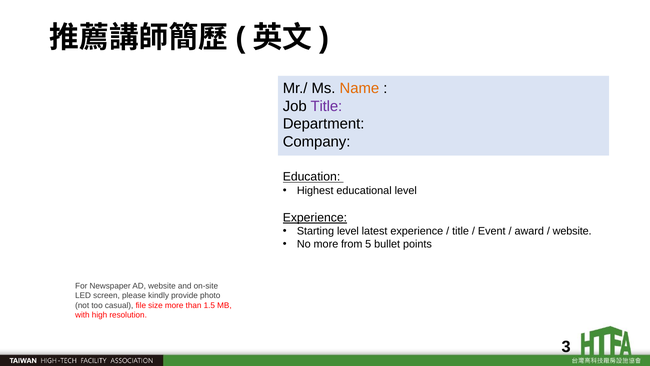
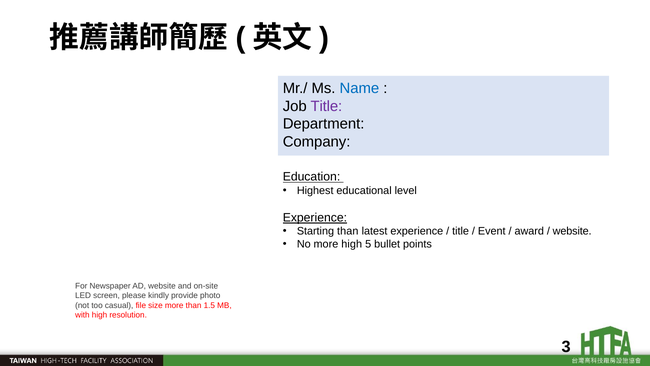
Name colour: orange -> blue
Starting level: level -> than
more from: from -> high
